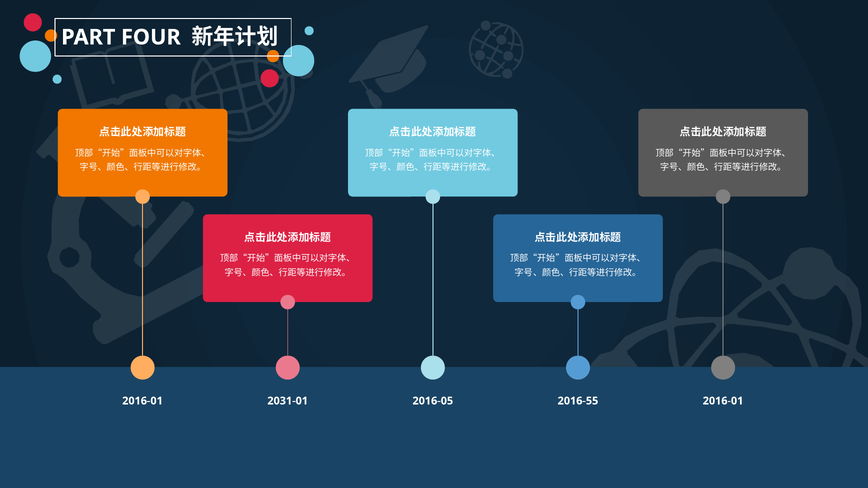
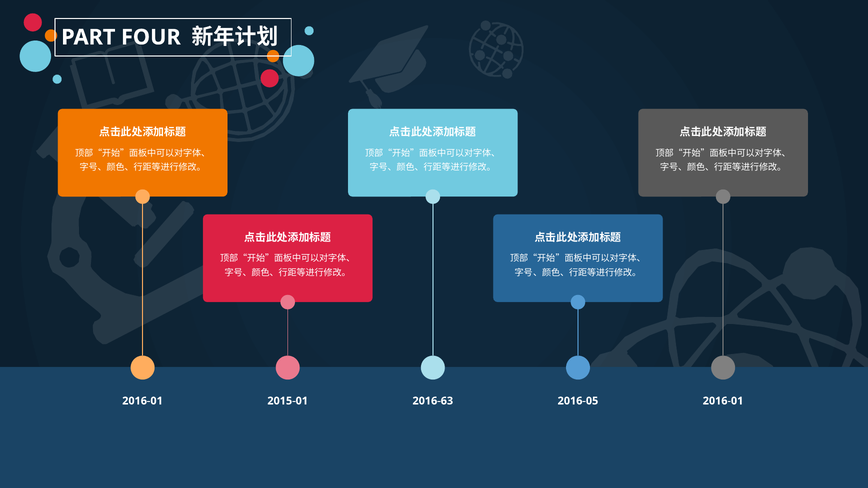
2031-01: 2031-01 -> 2015-01
2016-05: 2016-05 -> 2016-63
2016-55: 2016-55 -> 2016-05
